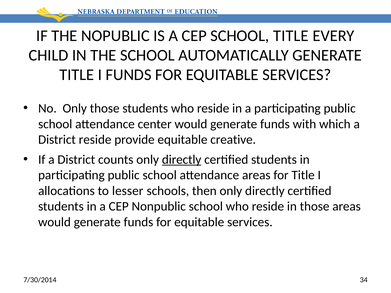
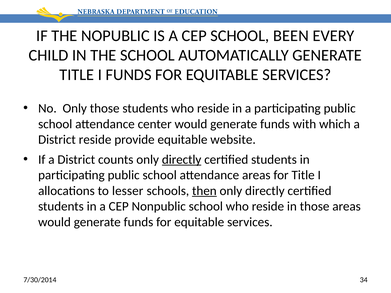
SCHOOL TITLE: TITLE -> BEEN
creative: creative -> website
then underline: none -> present
